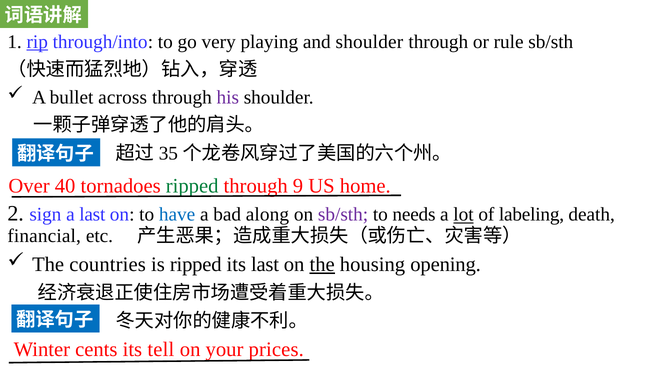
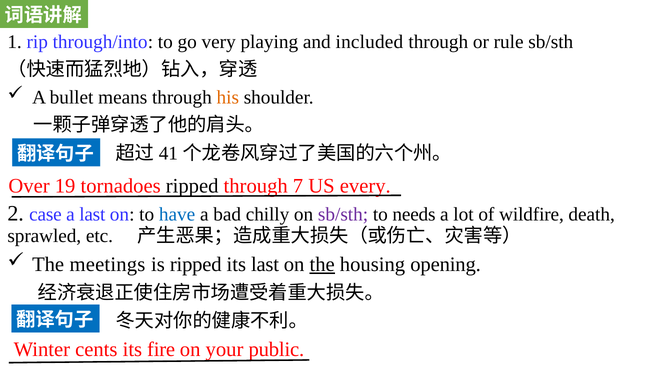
rip underline: present -> none
and shoulder: shoulder -> included
across: across -> means
his colour: purple -> orange
35: 35 -> 41
40: 40 -> 19
ripped at (192, 186) colour: green -> black
9: 9 -> 7
home: home -> every
sign: sign -> case
along: along -> chilly
lot underline: present -> none
labeling: labeling -> wildfire
financial: financial -> sprawled
countries: countries -> meetings
tell: tell -> fire
prices: prices -> public
